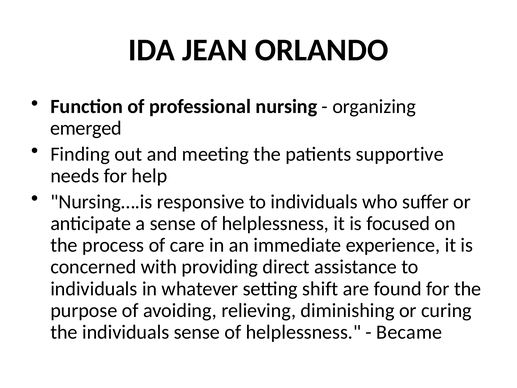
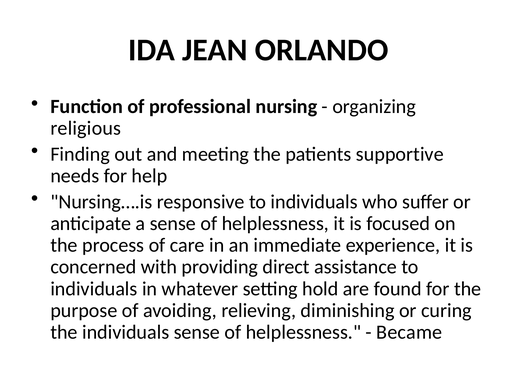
emerged: emerged -> religious
shift: shift -> hold
